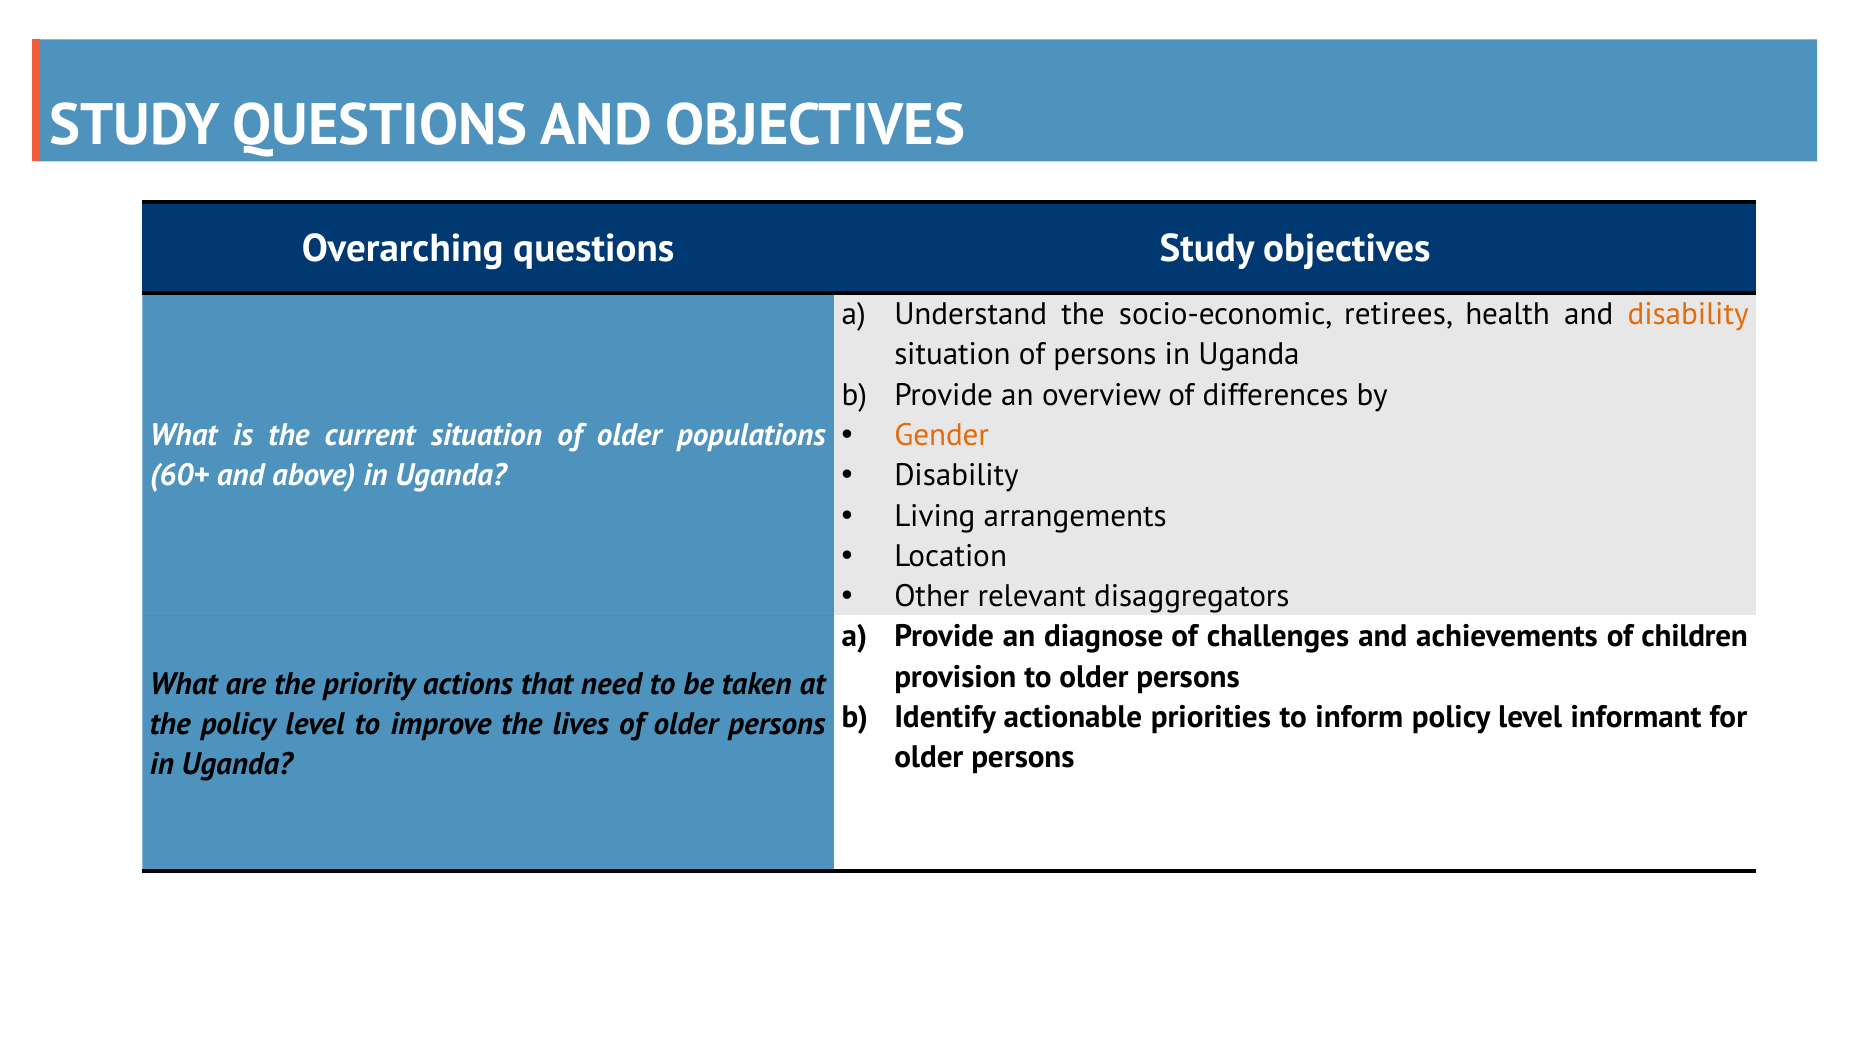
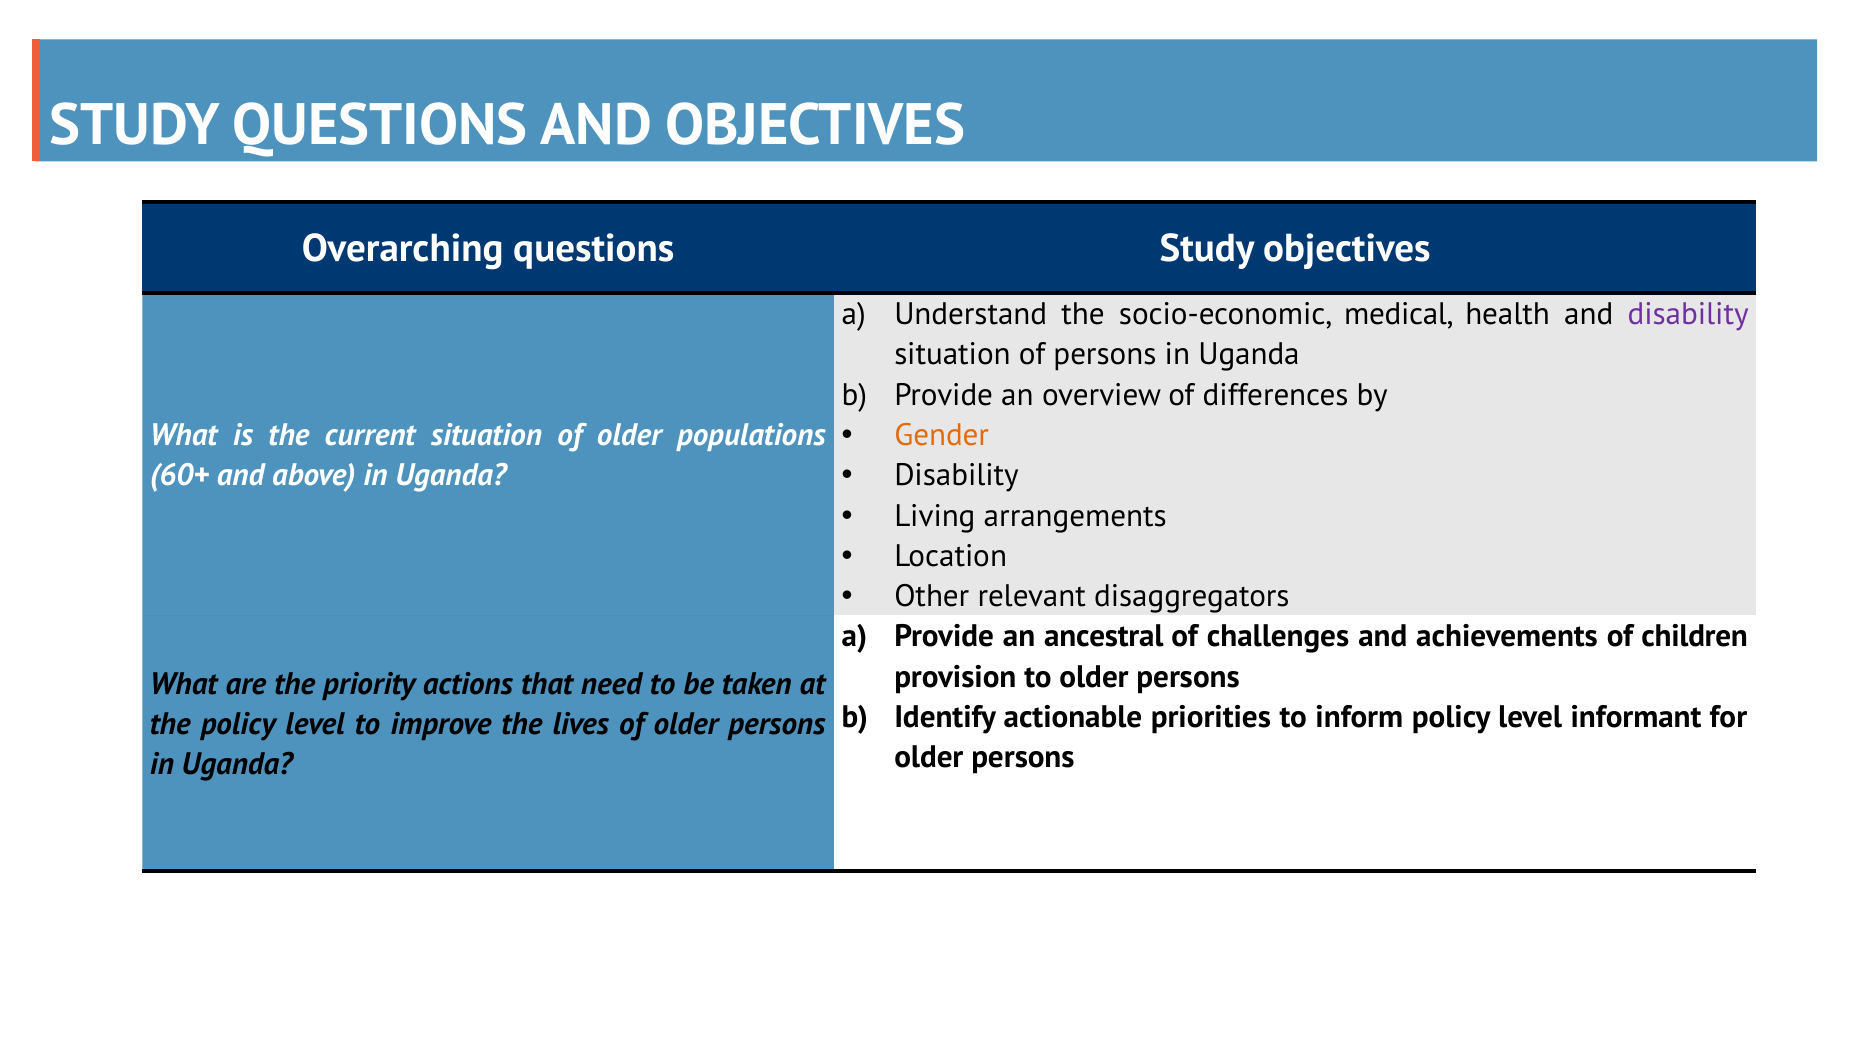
retirees: retirees -> medical
disability at (1688, 315) colour: orange -> purple
diagnose: diagnose -> ancestral
